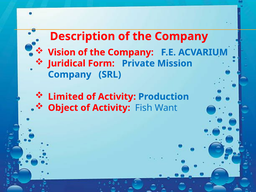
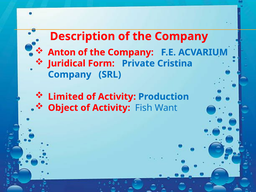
Vision: Vision -> Anton
Mission: Mission -> Cristina
